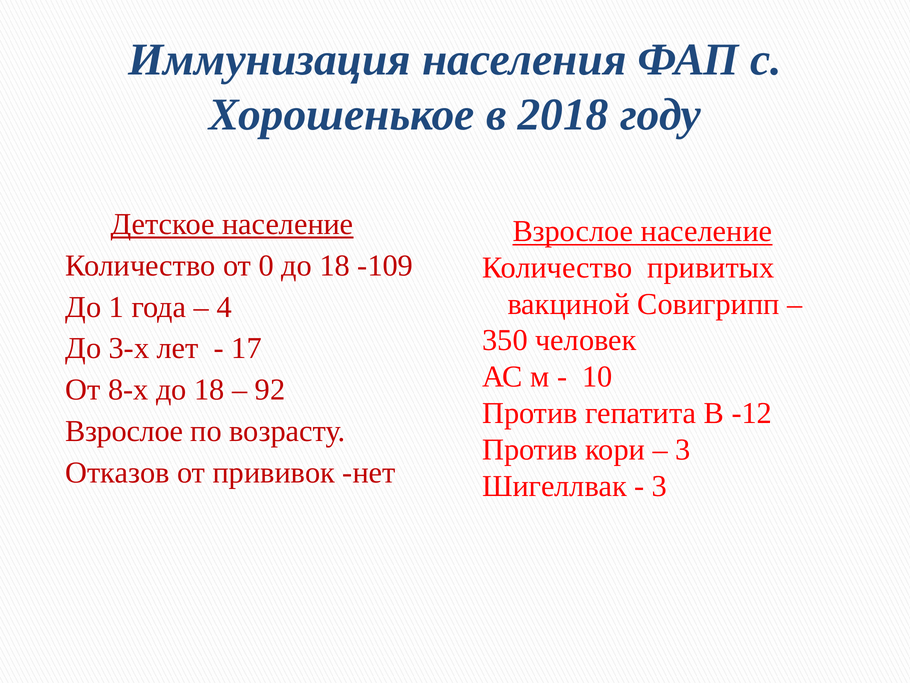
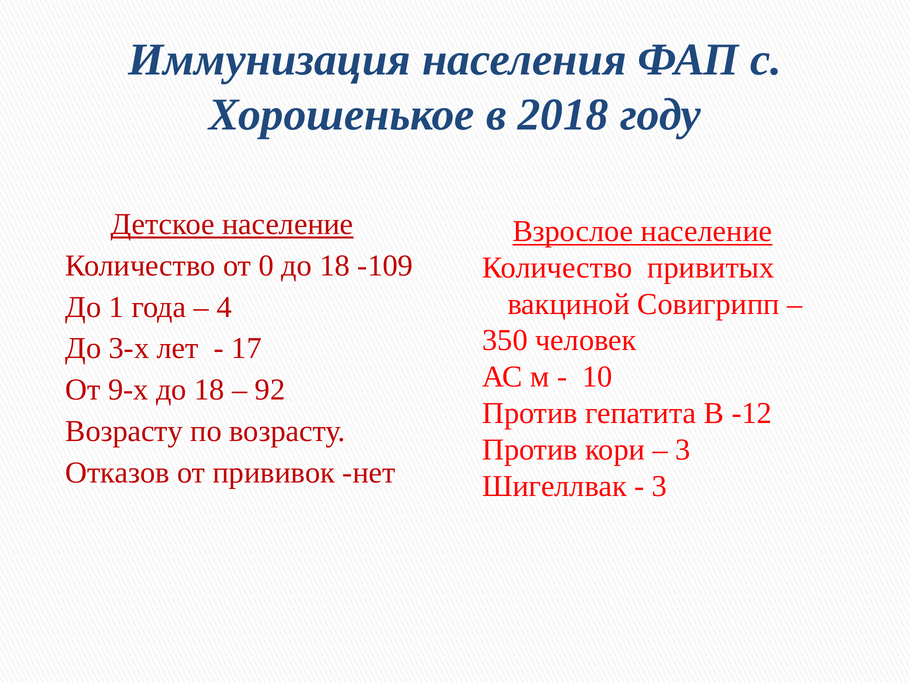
8-х: 8-х -> 9-х
Взрослое at (124, 431): Взрослое -> Возрасту
